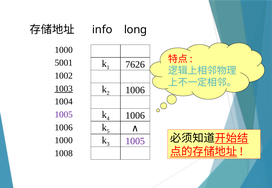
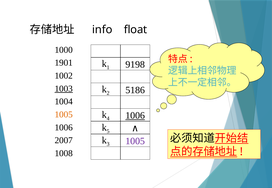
long: long -> float
5001: 5001 -> 1901
7626: 7626 -> 9198
1006 at (135, 90): 1006 -> 5186
1006 at (135, 116) underline: none -> present
1005 at (64, 115) colour: purple -> orange
1000 at (64, 141): 1000 -> 2007
